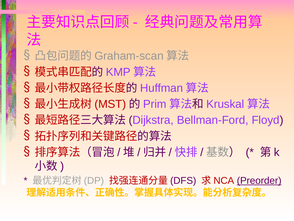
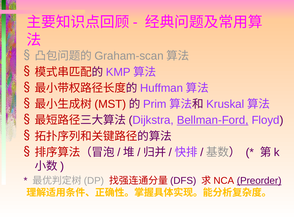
Bellman-Ford underline: none -> present
